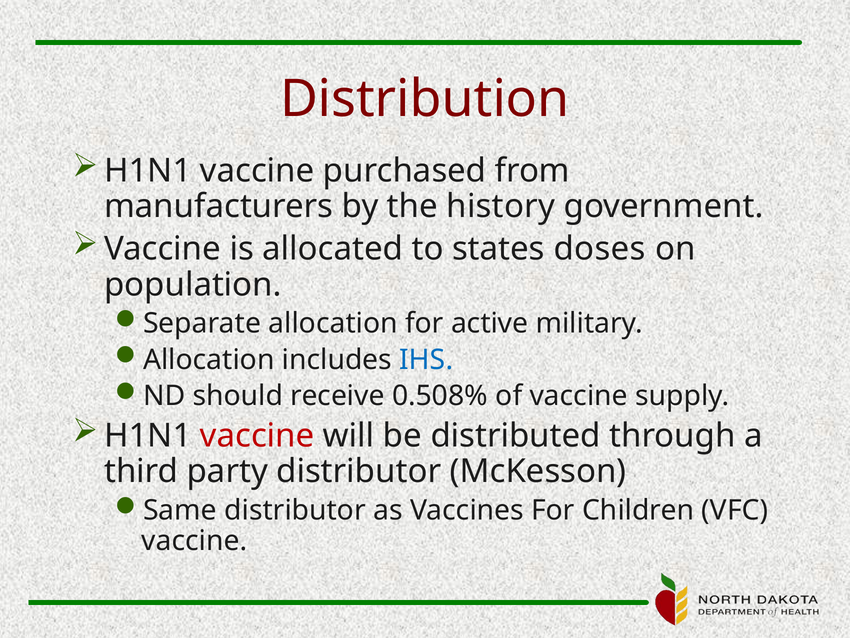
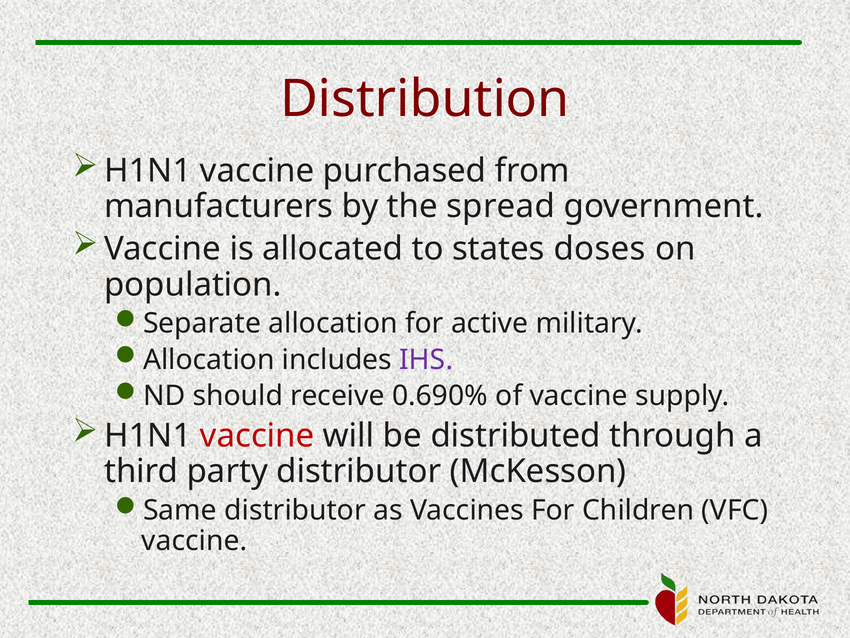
history: history -> spread
IHS colour: blue -> purple
0.508%: 0.508% -> 0.690%
